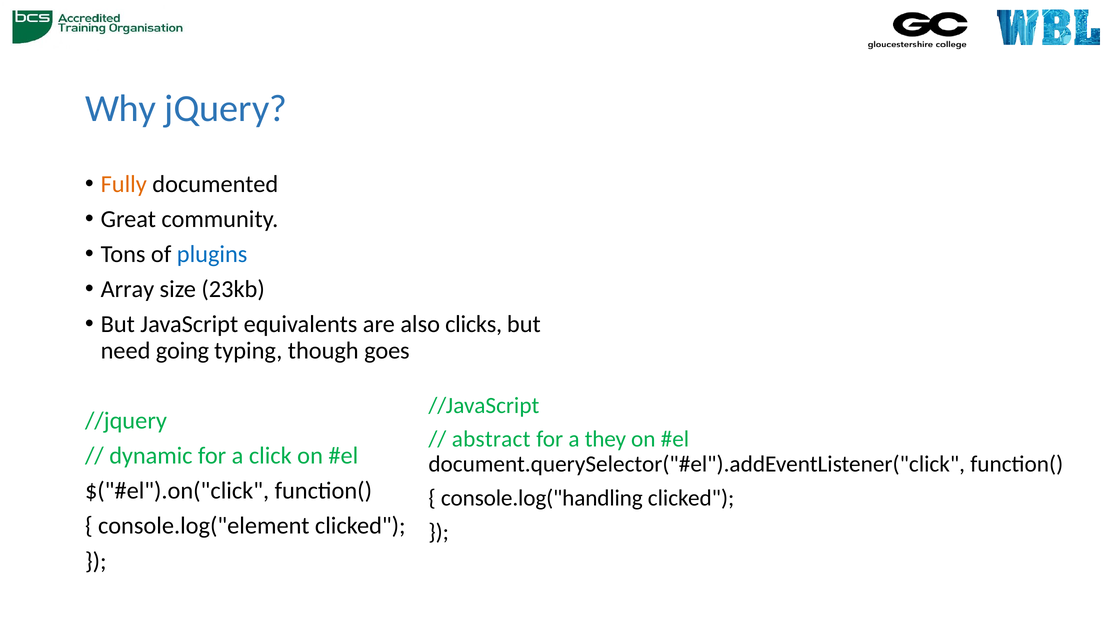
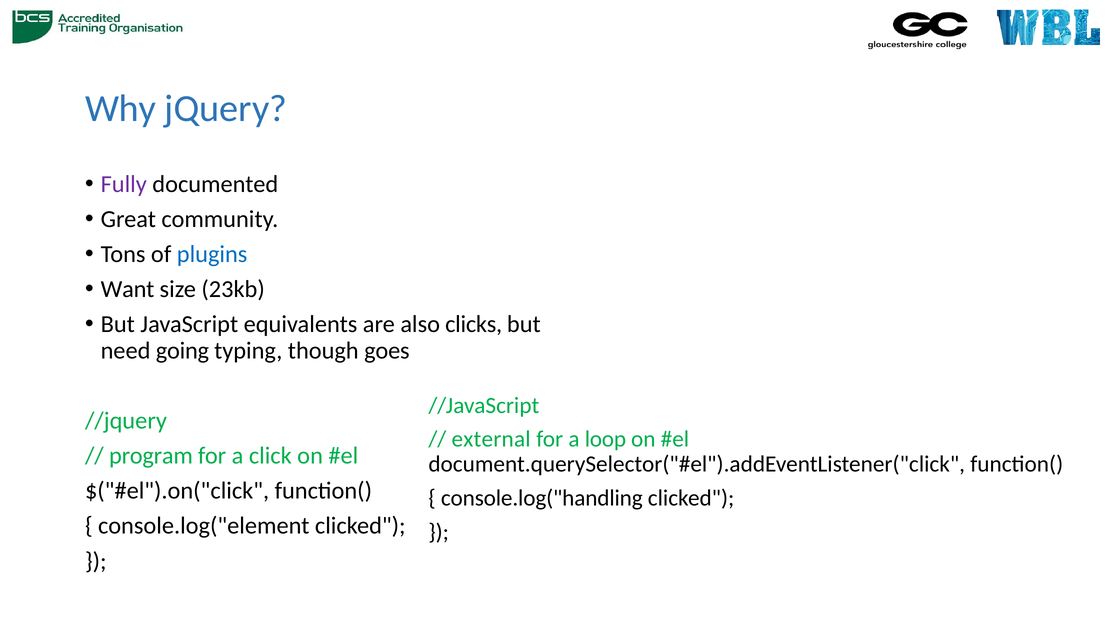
Fully colour: orange -> purple
Array: Array -> Want
abstract: abstract -> external
they: they -> loop
dynamic: dynamic -> program
